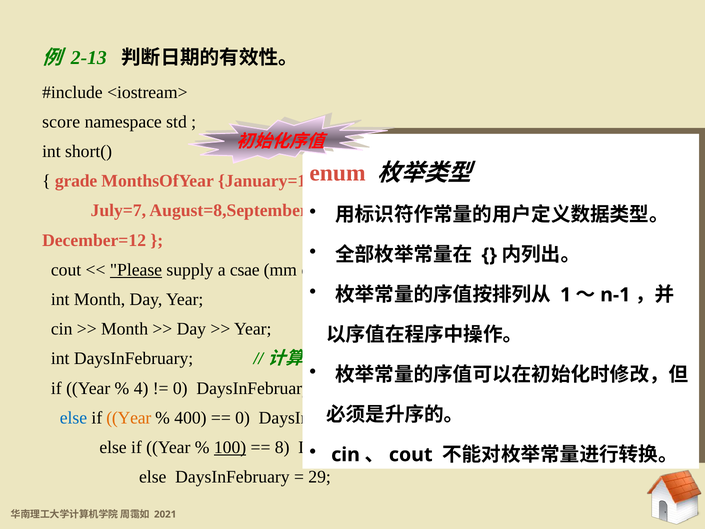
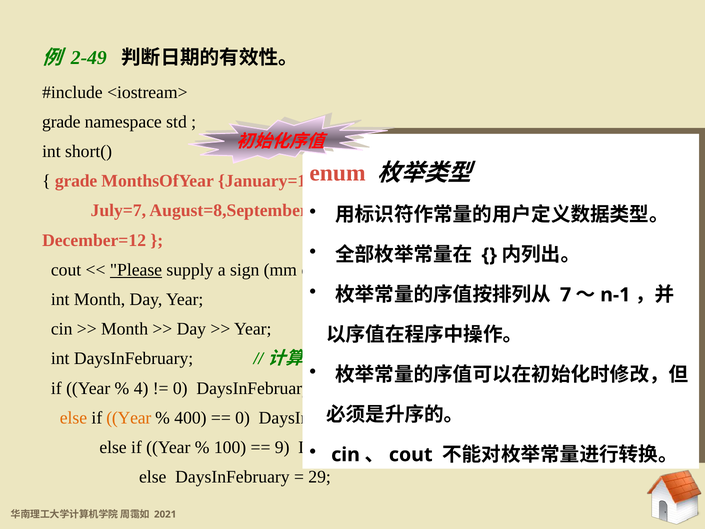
2-13: 2-13 -> 2-49
score at (61, 122): score -> grade
csae: csae -> sign
1: 1 -> 7
else at (73, 418) colour: blue -> orange
100 underline: present -> none
8: 8 -> 9
